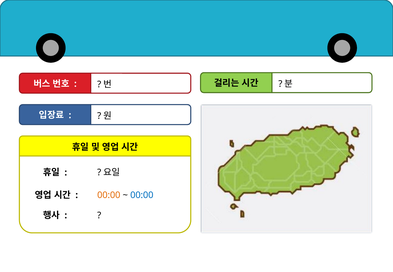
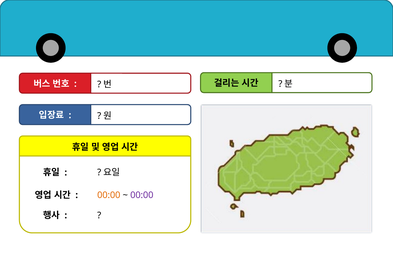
00:00 at (142, 195) colour: blue -> purple
